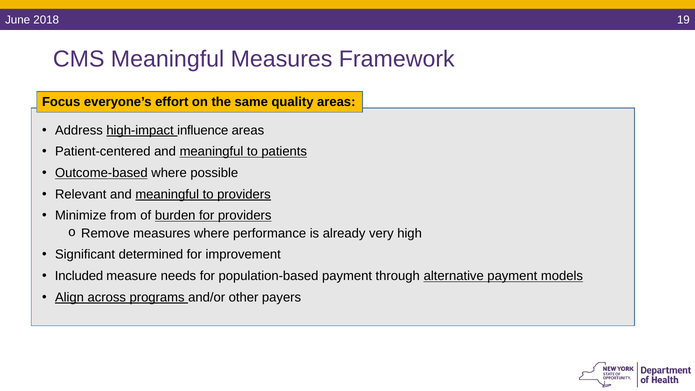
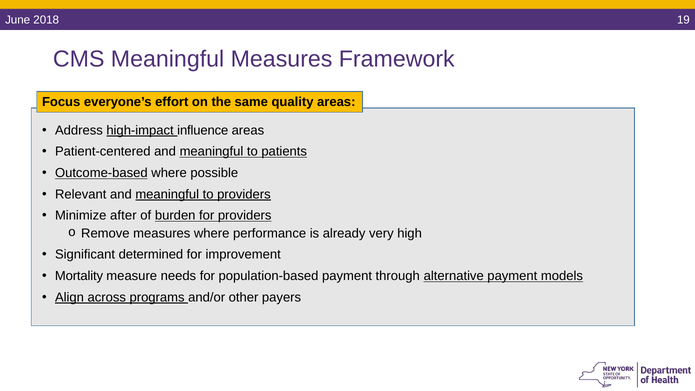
from: from -> after
Included: Included -> Mortality
